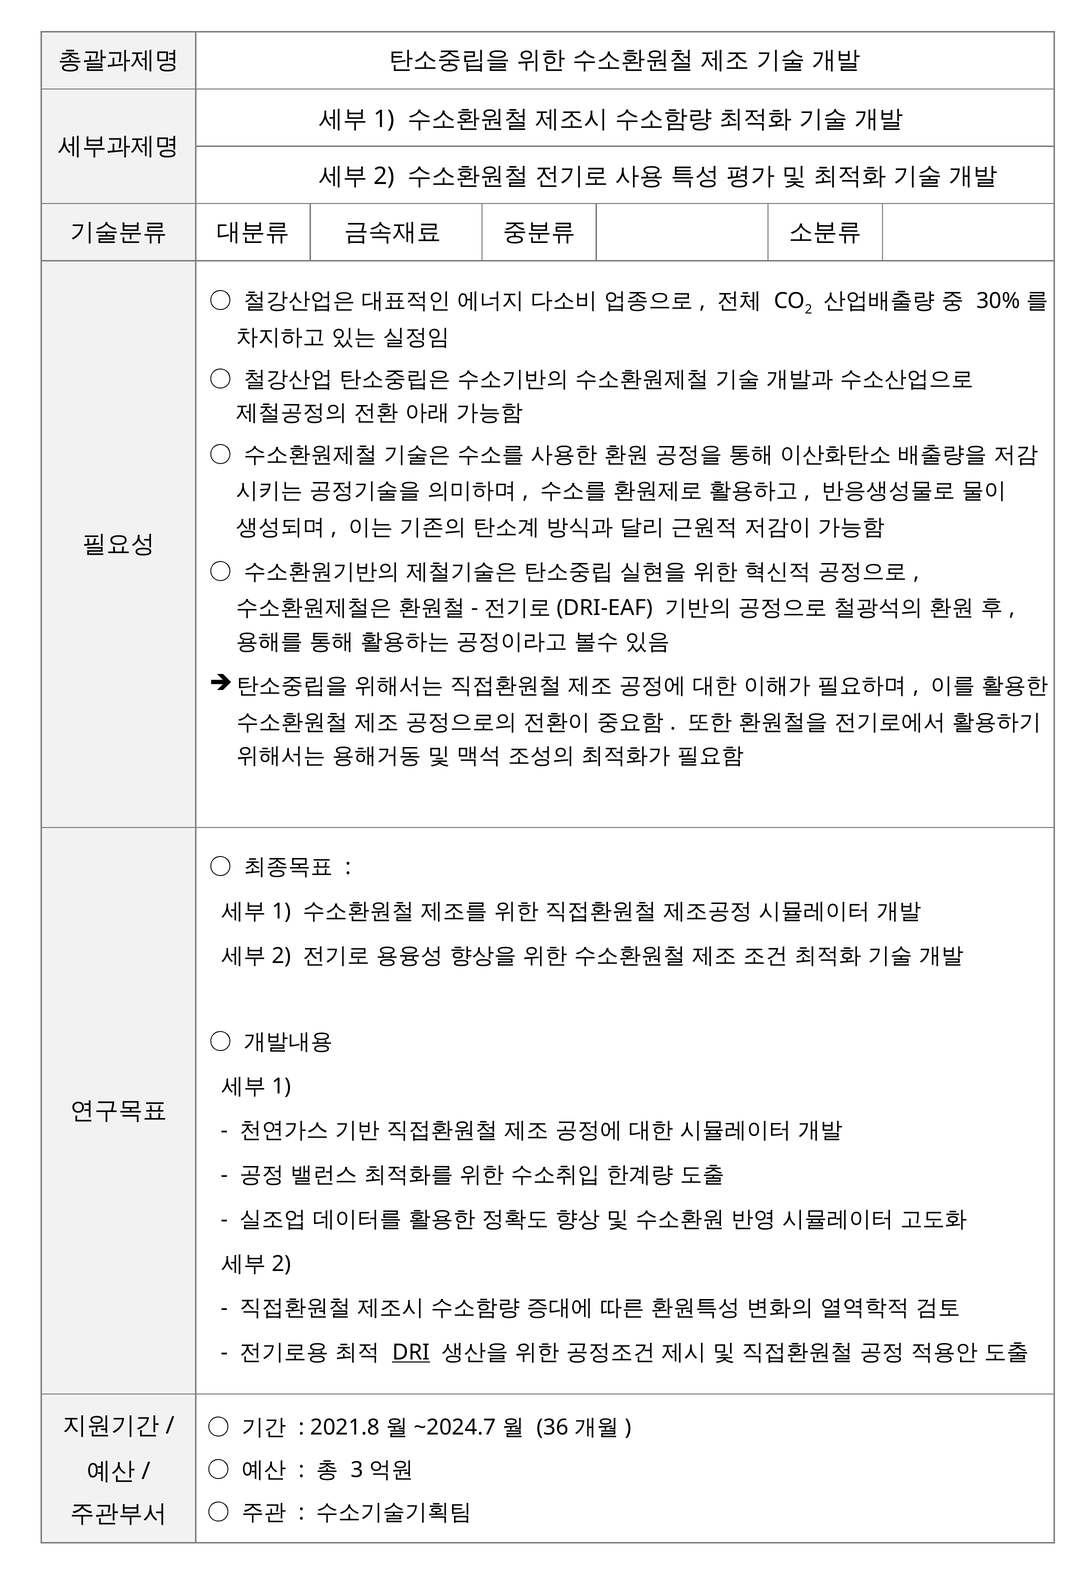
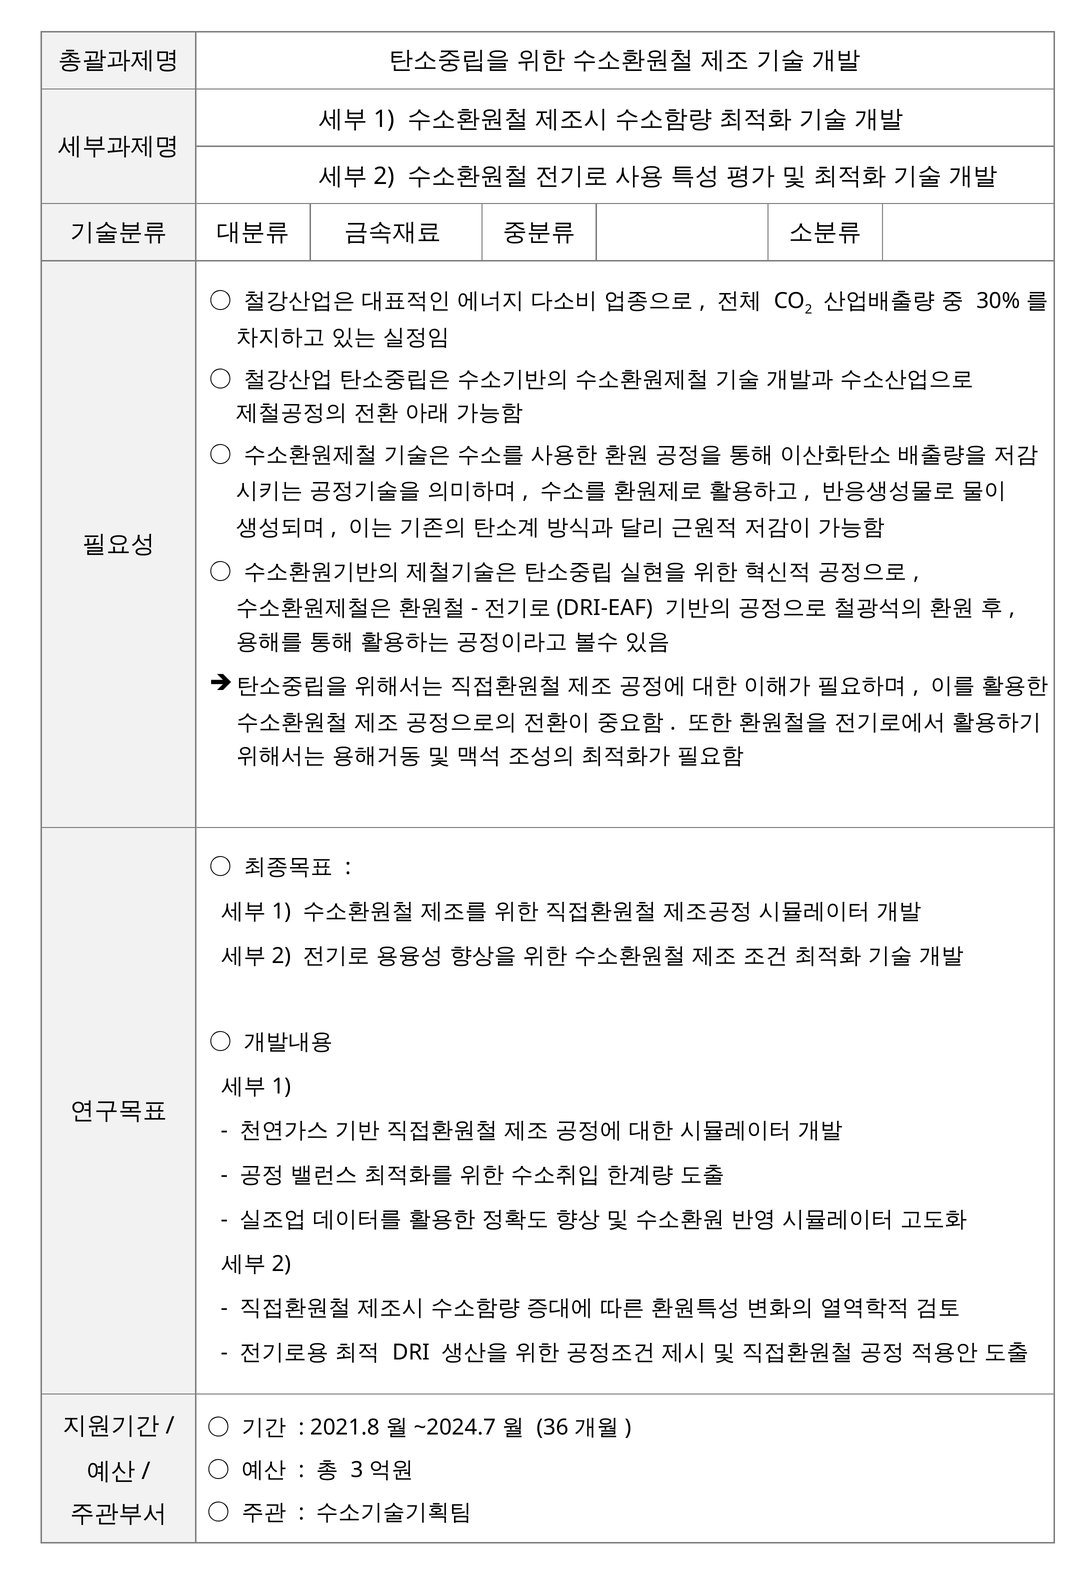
DRI underline: present -> none
